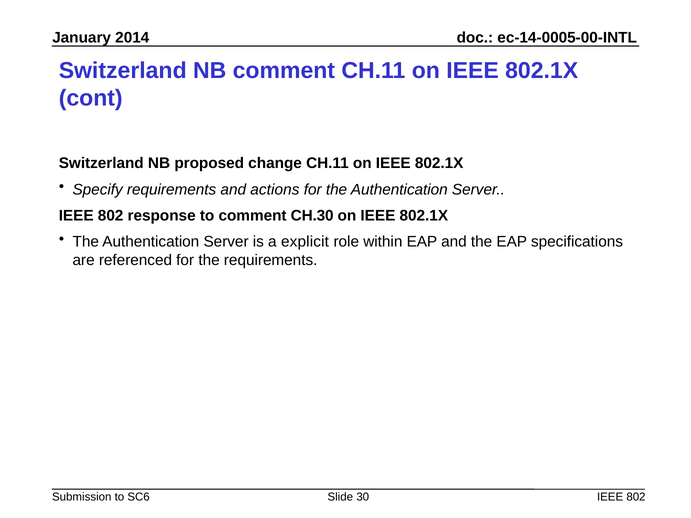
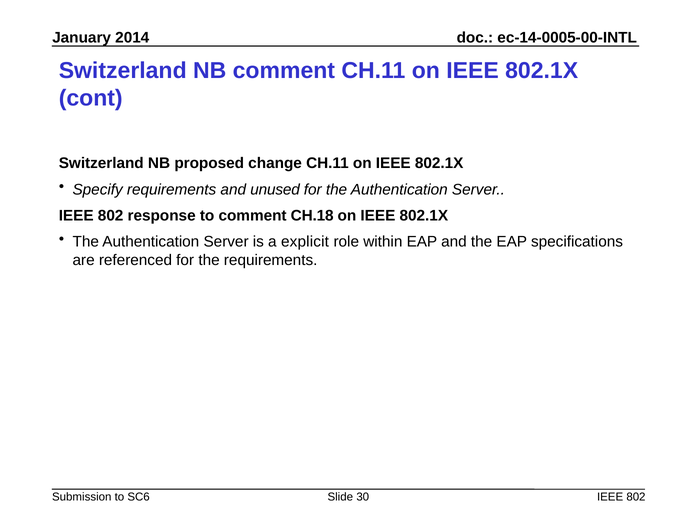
actions: actions -> unused
CH.30: CH.30 -> CH.18
